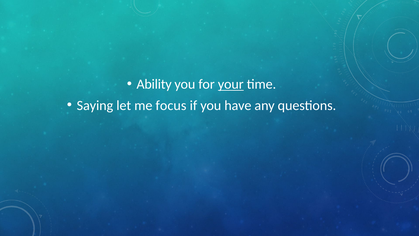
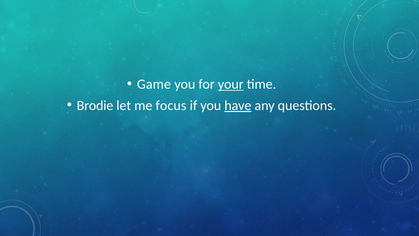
Ability: Ability -> Game
Saying: Saying -> Brodie
have underline: none -> present
